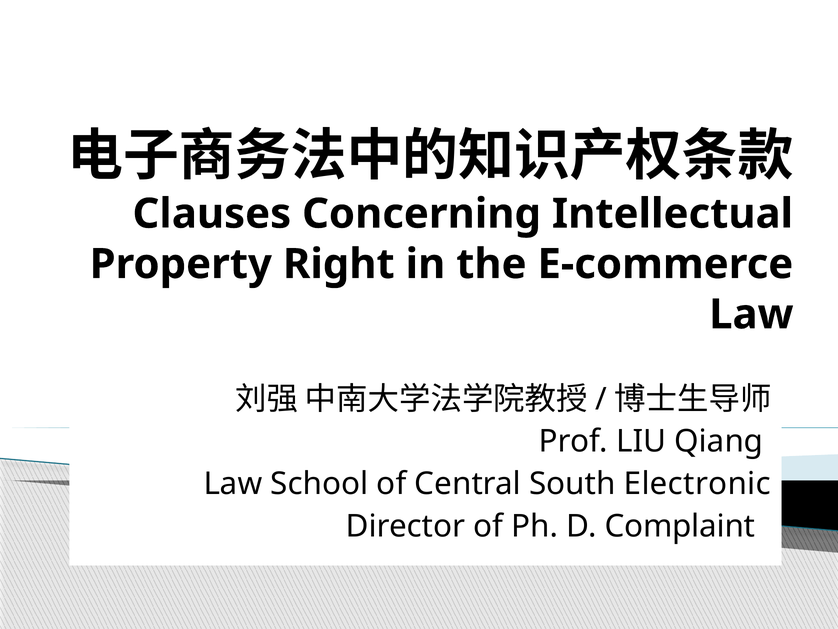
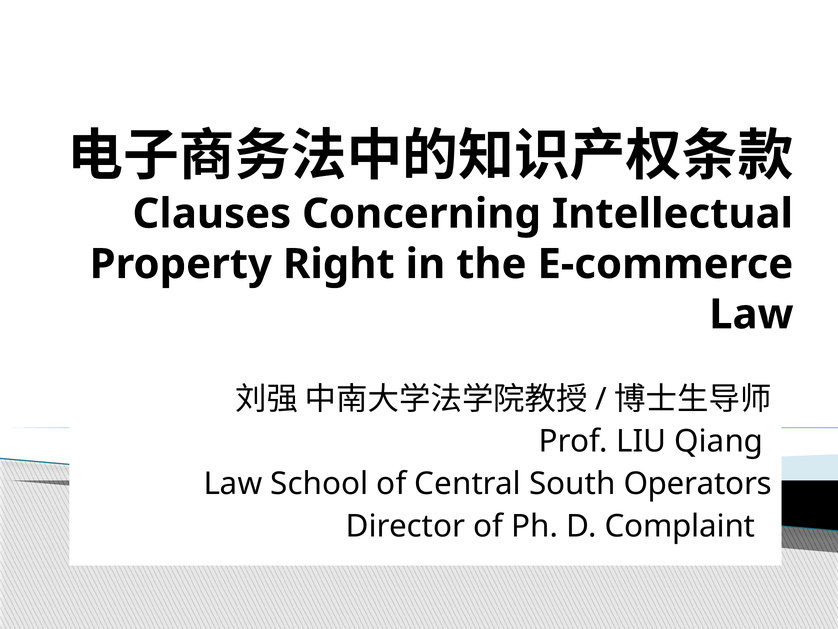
Electronic: Electronic -> Operators
